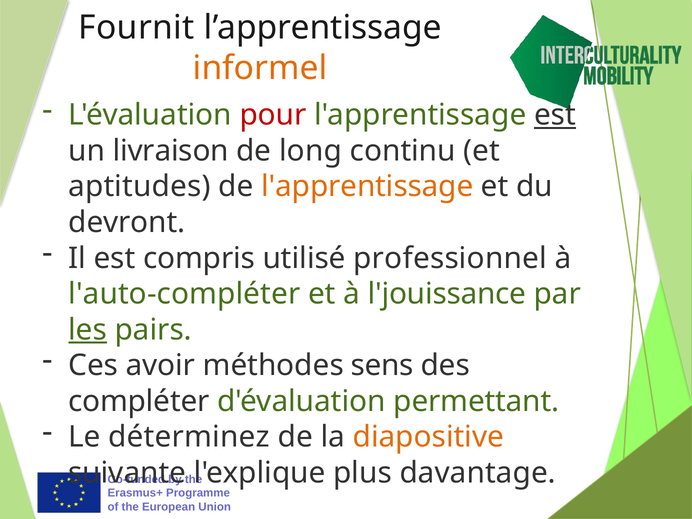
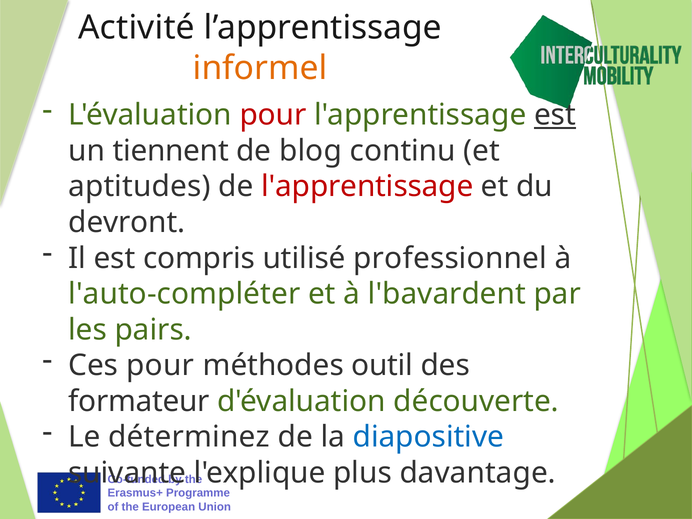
Fournit: Fournit -> Activité
livraison: livraison -> tiennent
long: long -> blog
l'apprentissage at (367, 187) colour: orange -> red
l'jouissance: l'jouissance -> l'bavardent
les underline: present -> none
Ces avoir: avoir -> pour
sens: sens -> outil
compléter: compléter -> formateur
permettant: permettant -> découverte
diapositive colour: orange -> blue
